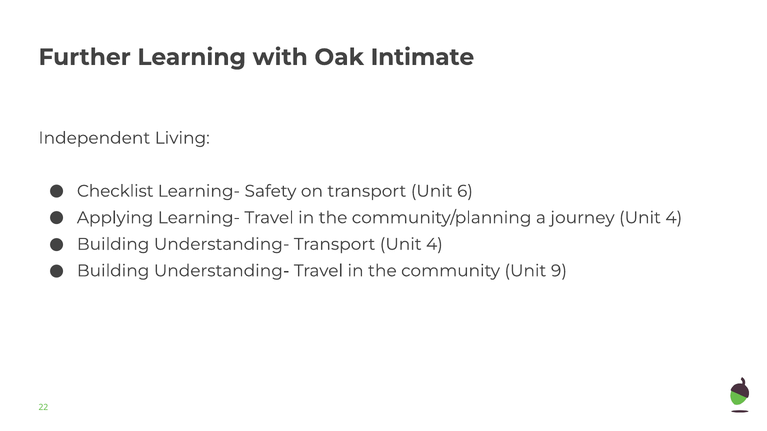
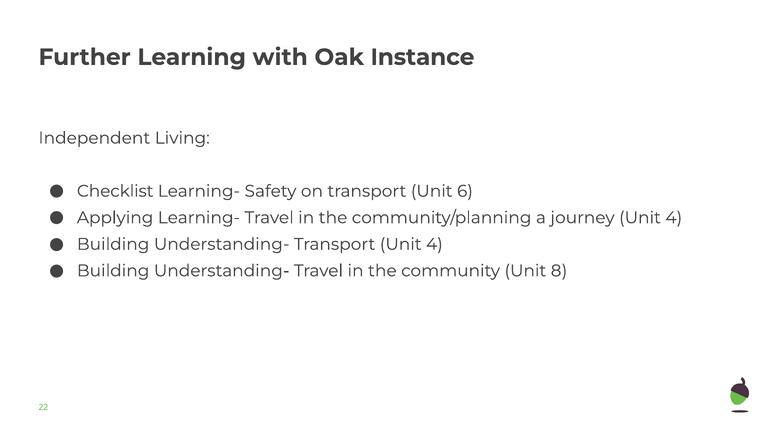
Intimate: Intimate -> Instance
9: 9 -> 8
